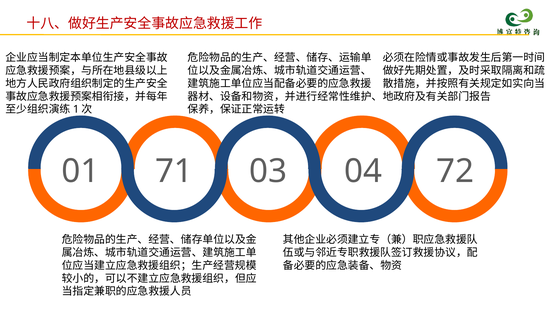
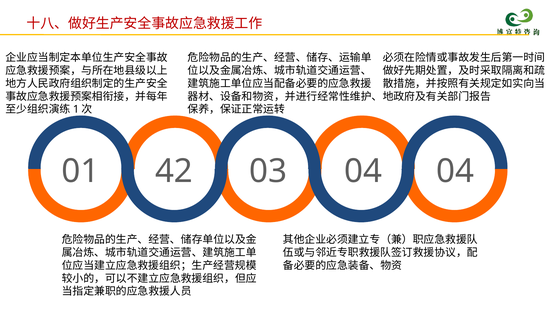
71: 71 -> 42
04 72: 72 -> 04
